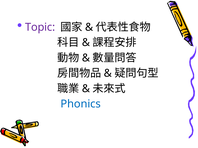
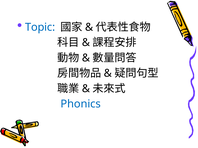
Topic colour: purple -> blue
